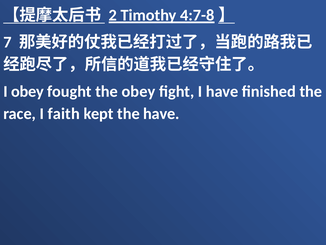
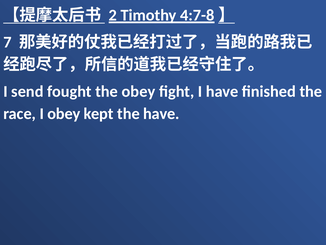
I obey: obey -> send
I faith: faith -> obey
